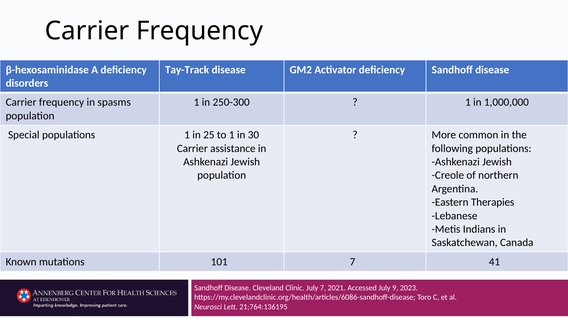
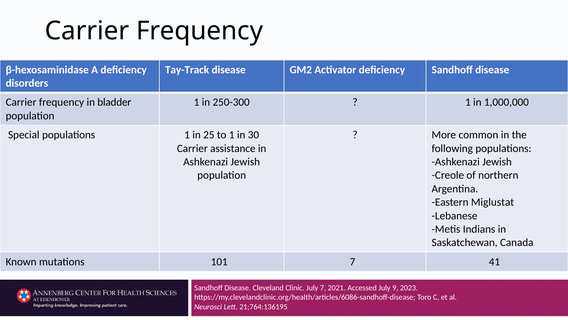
spasms: spasms -> bladder
Therapies: Therapies -> Miglustat
